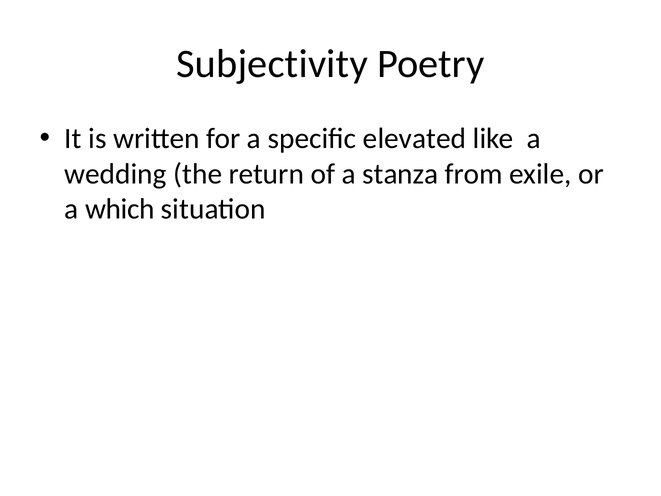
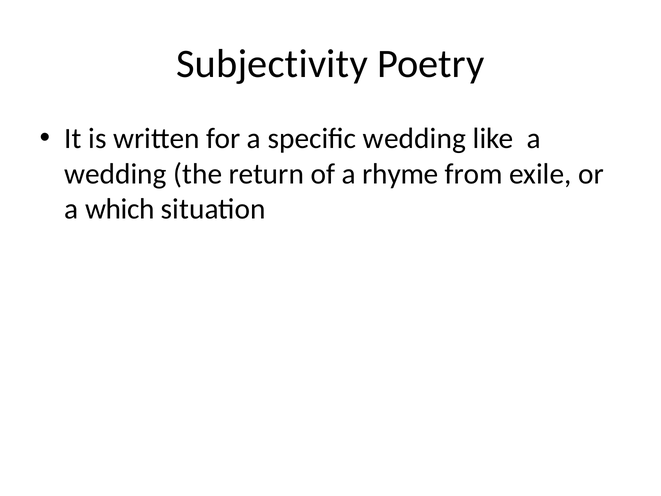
specific elevated: elevated -> wedding
stanza: stanza -> rhyme
